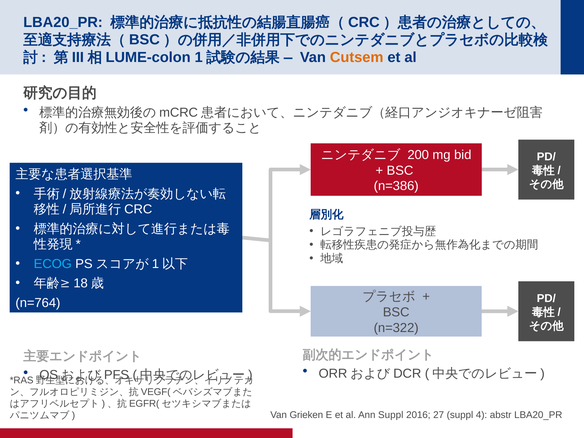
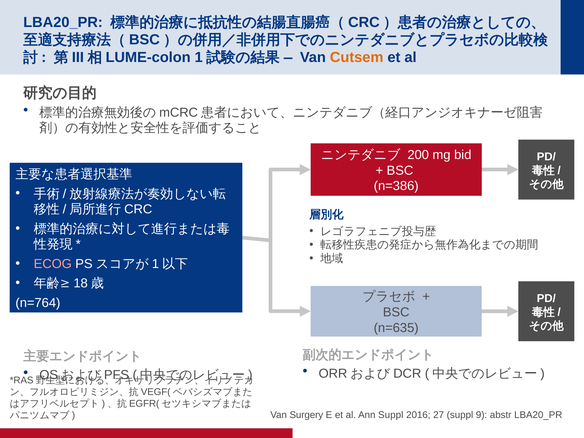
ECOG colour: light blue -> pink
n=322: n=322 -> n=635
Grieken: Grieken -> Surgery
4: 4 -> 9
